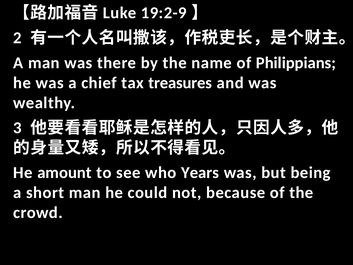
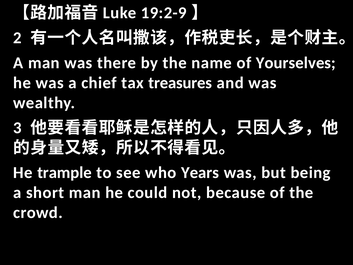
Philippians: Philippians -> Yourselves
amount: amount -> trample
